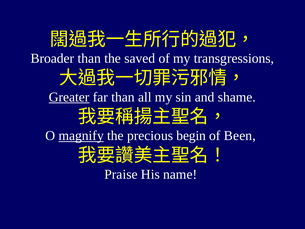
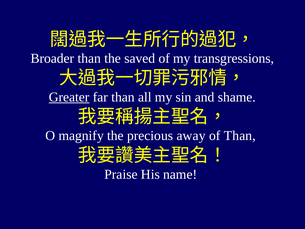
magnify underline: present -> none
begin: begin -> away
of Been: Been -> Than
